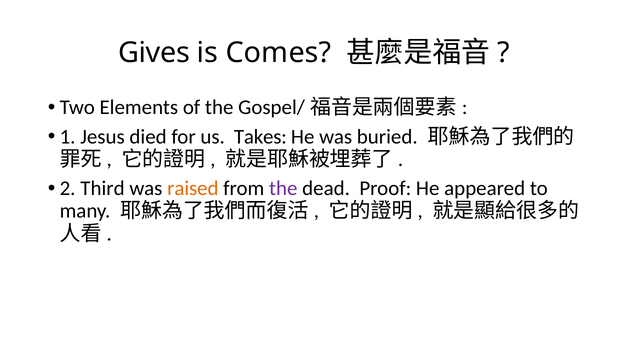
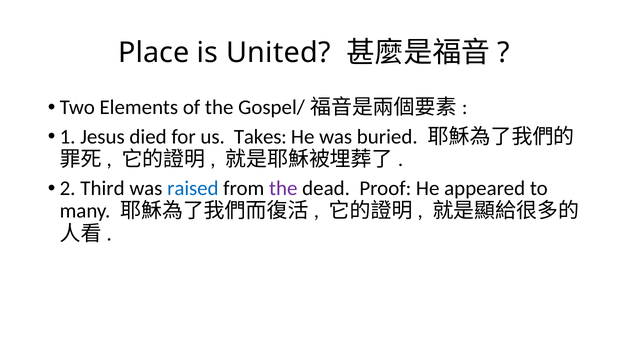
Gives: Gives -> Place
Comes: Comes -> United
raised colour: orange -> blue
